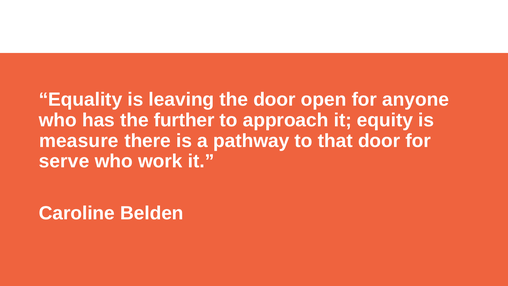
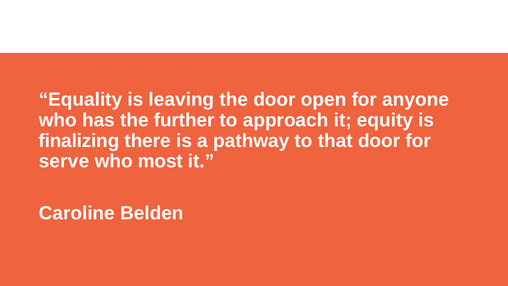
measure: measure -> finalizing
work: work -> most
